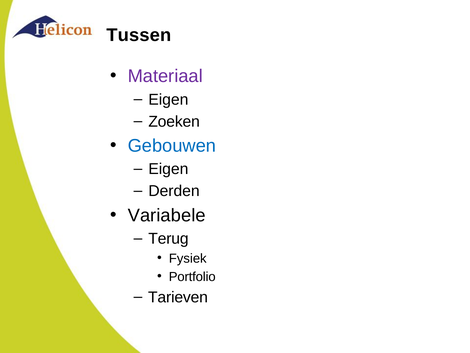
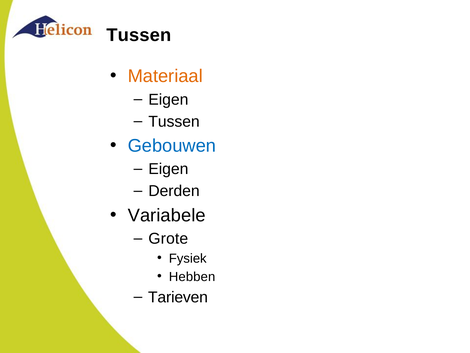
Materiaal colour: purple -> orange
Zoeken at (174, 121): Zoeken -> Tussen
Terug: Terug -> Grote
Portfolio: Portfolio -> Hebben
